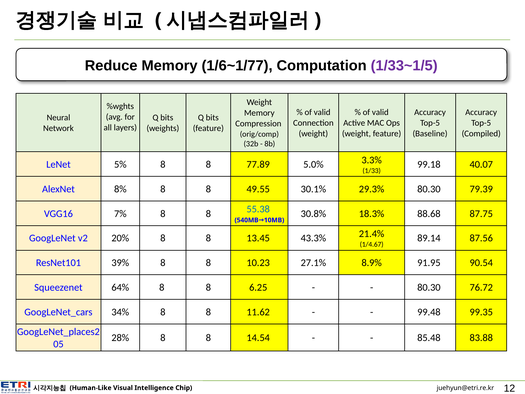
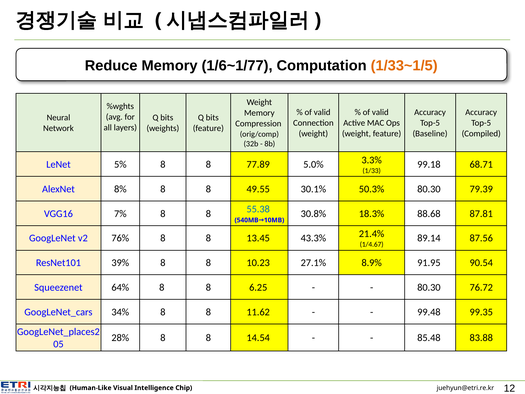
1/33~1/5 colour: purple -> orange
40.07: 40.07 -> 68.71
29.3%: 29.3% -> 50.3%
87.75: 87.75 -> 87.81
20%: 20% -> 76%
